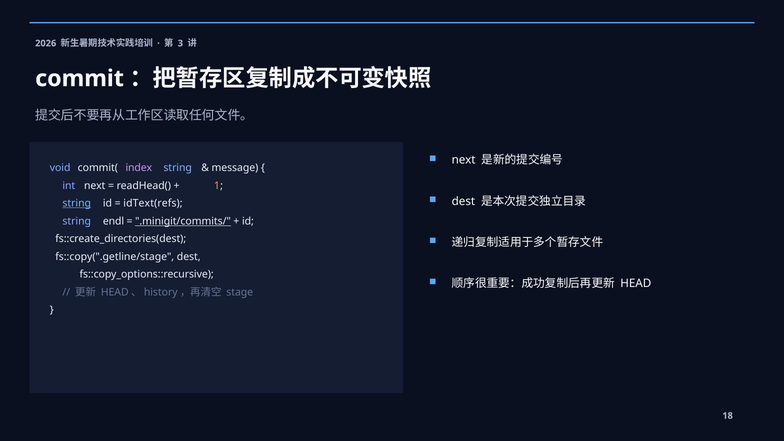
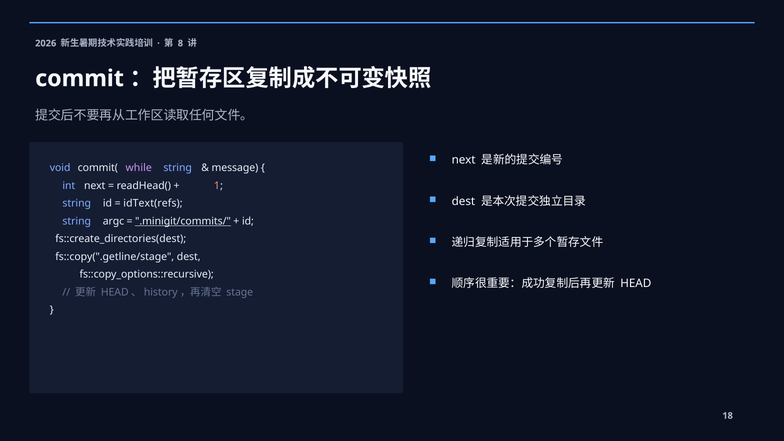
3: 3 -> 8
index: index -> while
string at (77, 203) underline: present -> none
endl: endl -> argc
